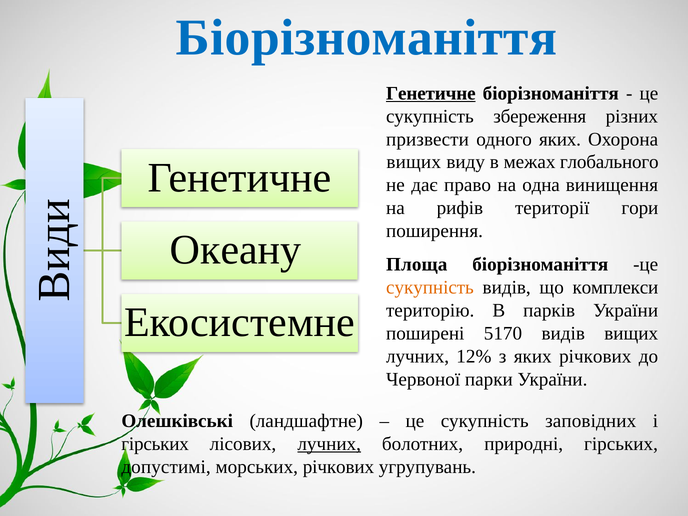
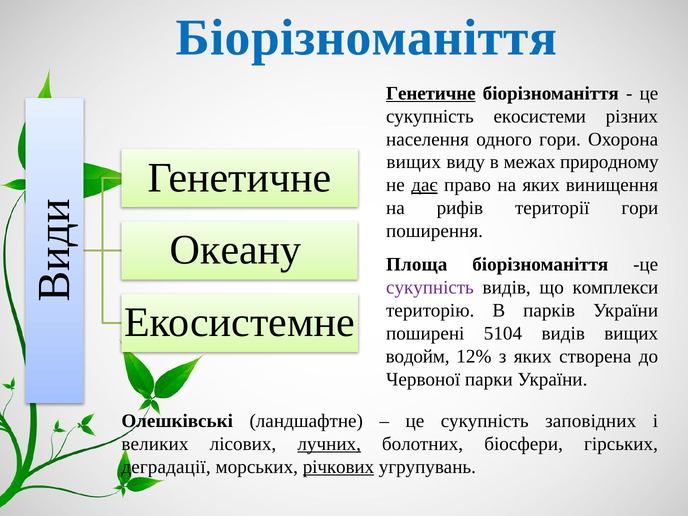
збереження: збереження -> екосистеми
призвести: призвести -> населення
одного яких: яких -> гори
глобального: глобального -> природному
дає underline: none -> present
на одна: одна -> яких
сукупність at (430, 288) colour: orange -> purple
5170: 5170 -> 5104
лучних at (418, 356): лучних -> водойм
яких річкових: річкових -> створена
гірських at (155, 444): гірських -> великих
природні: природні -> біосфери
допустимі: допустимі -> деградації
річкових at (338, 467) underline: none -> present
